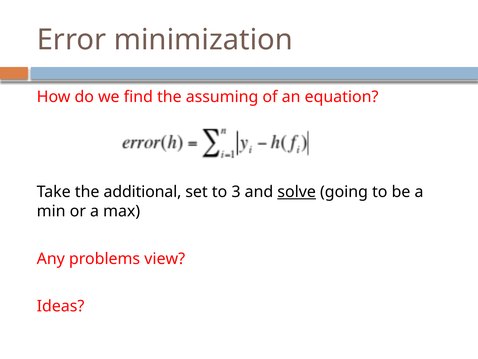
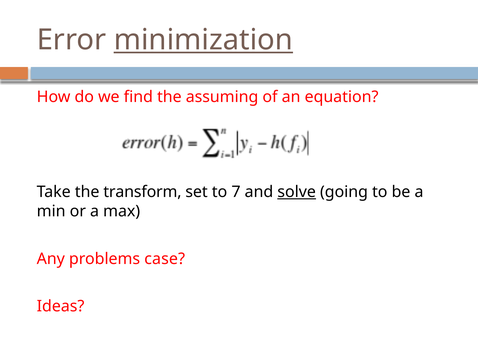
minimization underline: none -> present
additional: additional -> transform
3: 3 -> 7
view: view -> case
